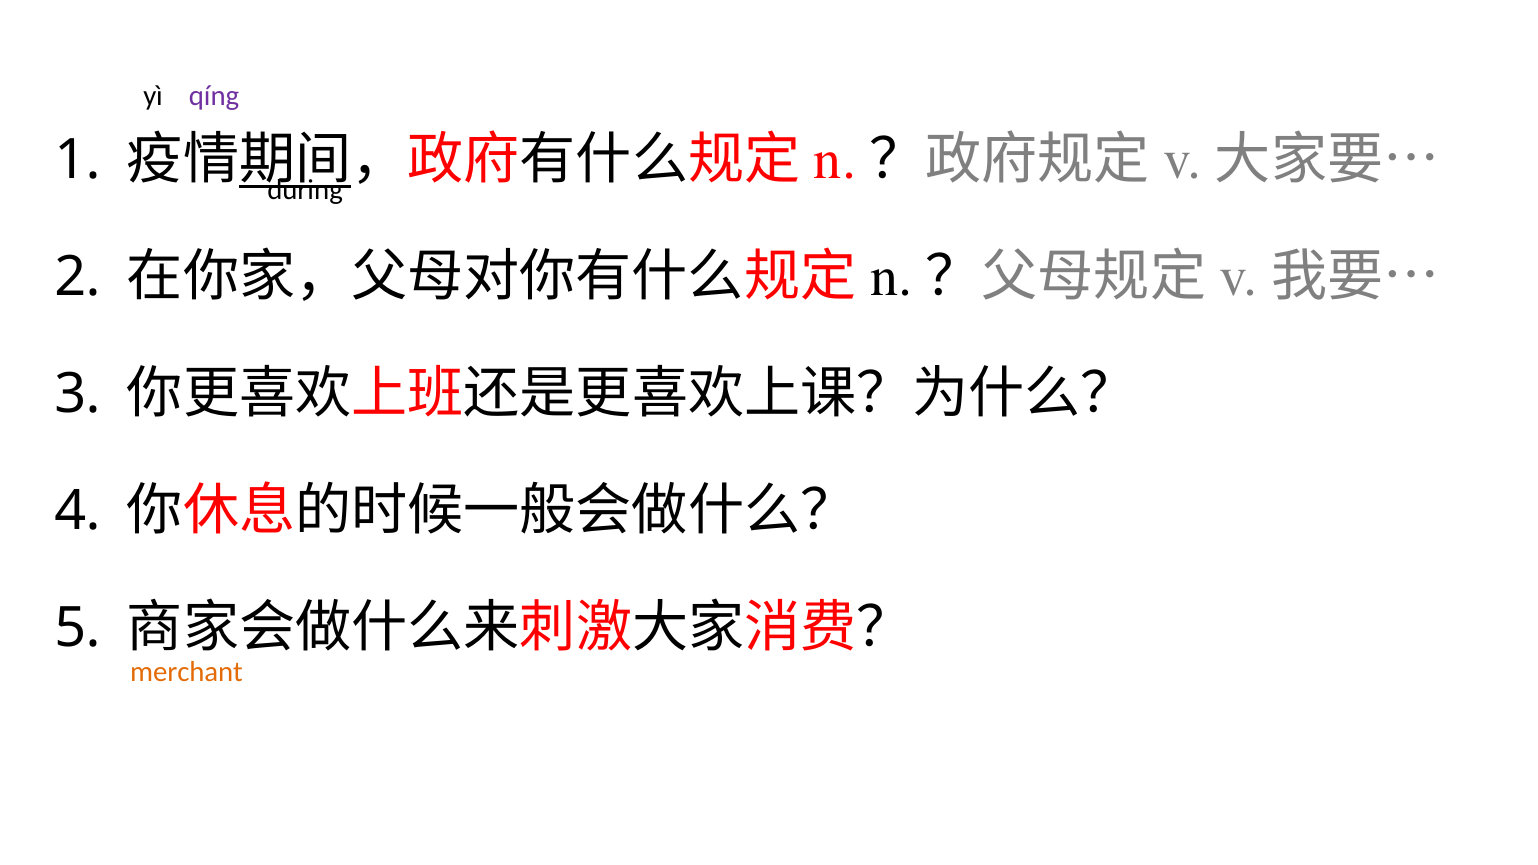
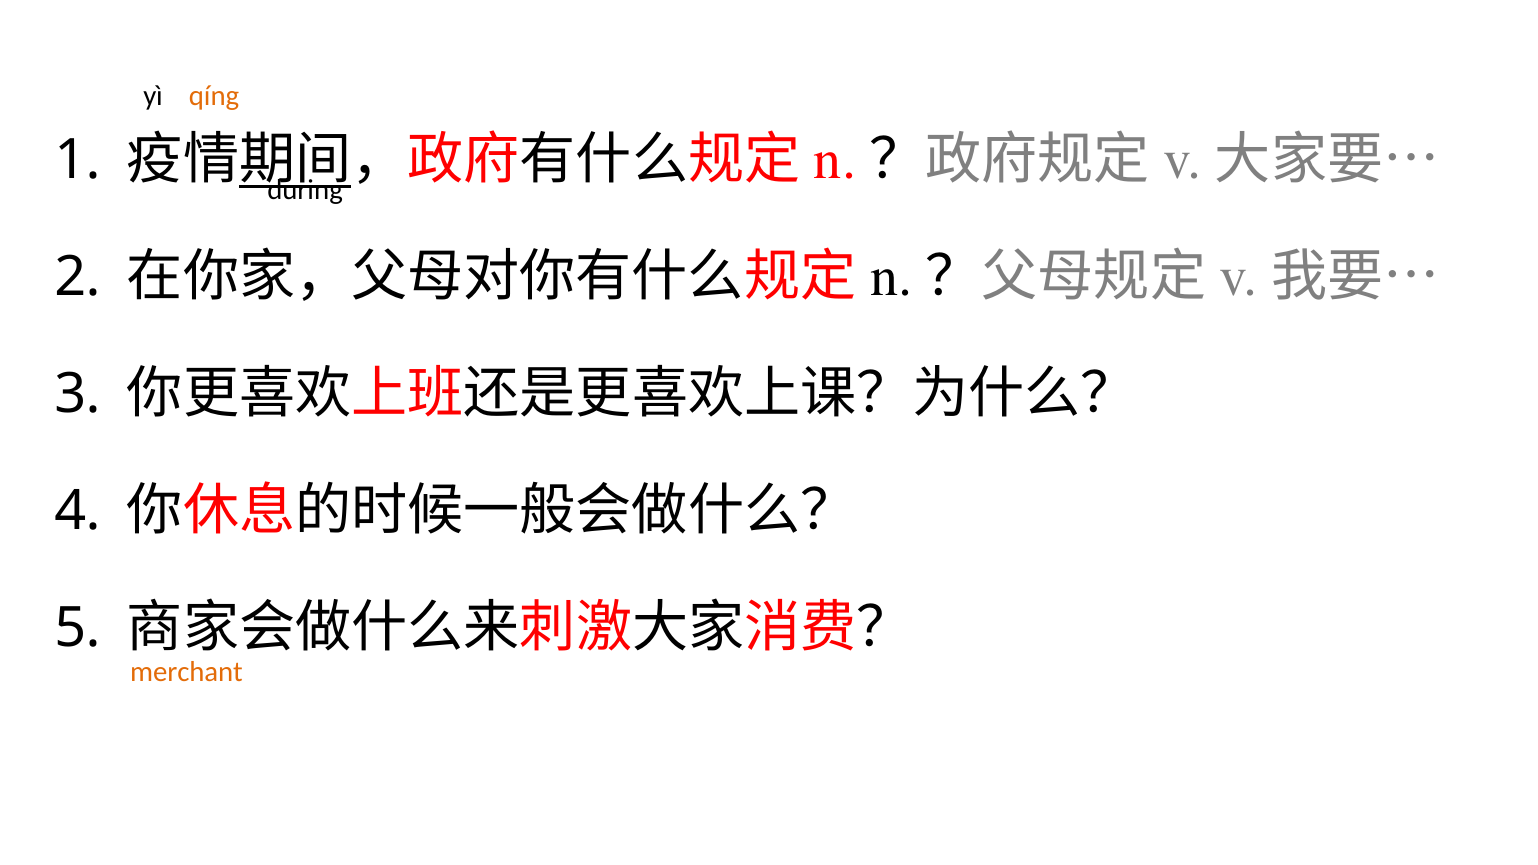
qíng colour: purple -> orange
